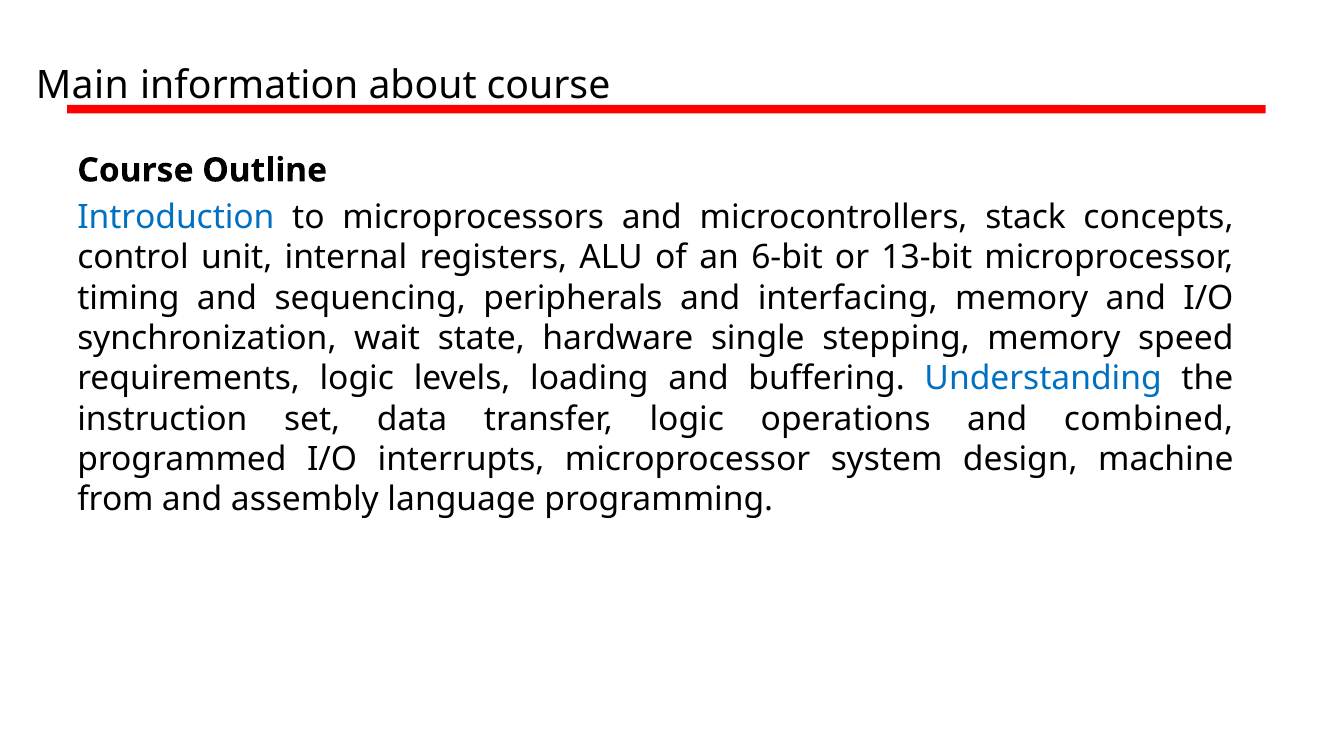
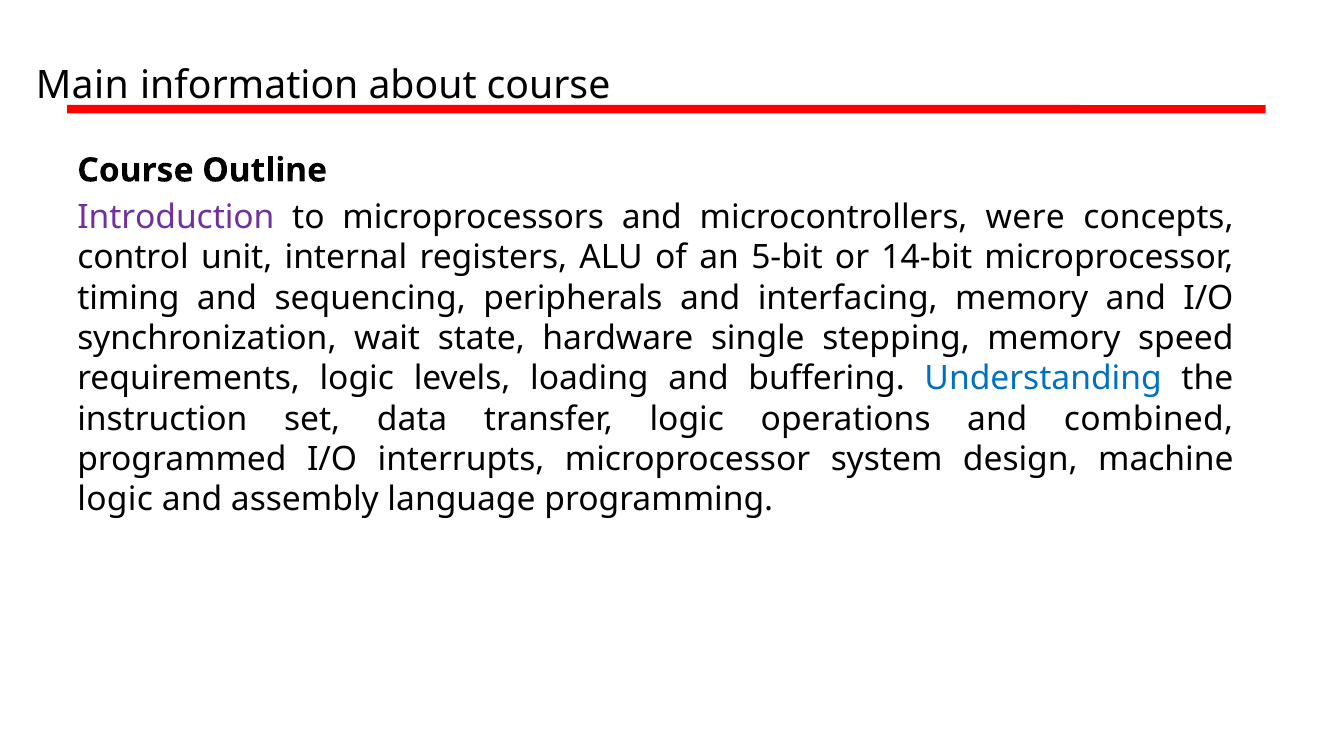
Introduction colour: blue -> purple
stack: stack -> were
6-bit: 6-bit -> 5-bit
13-bit: 13-bit -> 14-bit
from at (115, 500): from -> logic
